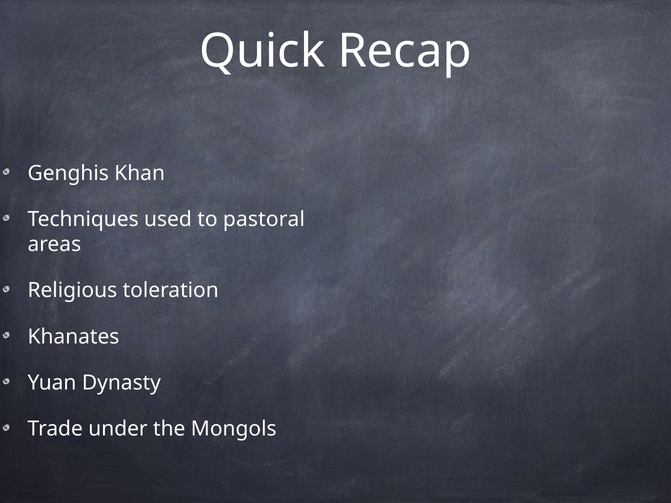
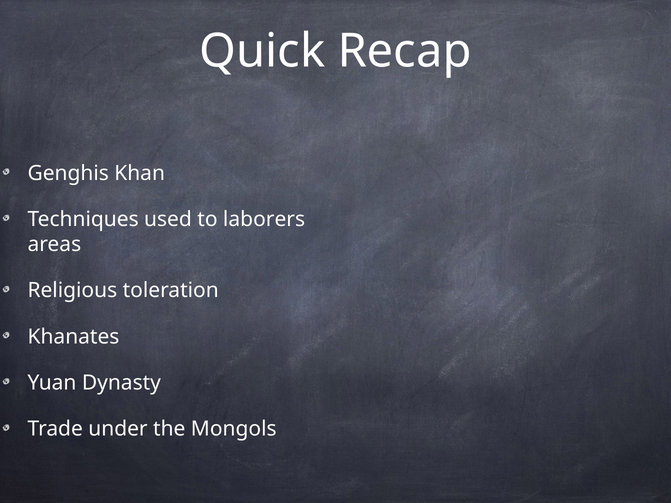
pastoral: pastoral -> laborers
